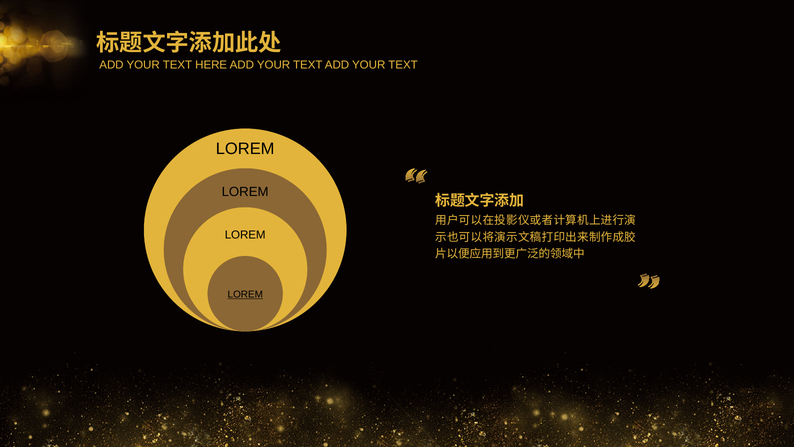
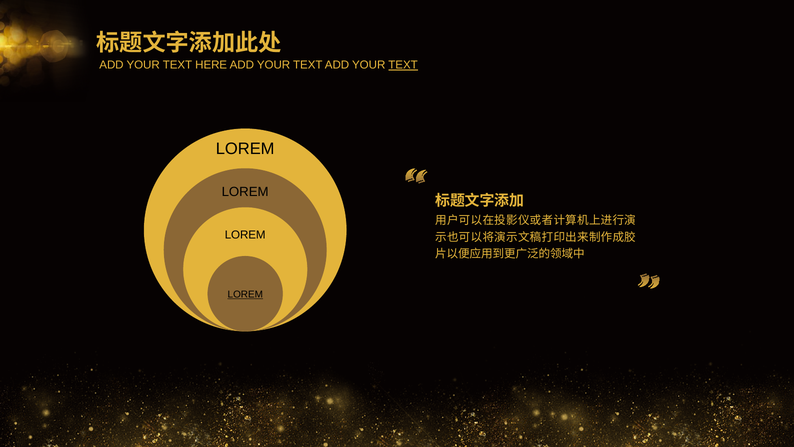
TEXT at (403, 65) underline: none -> present
